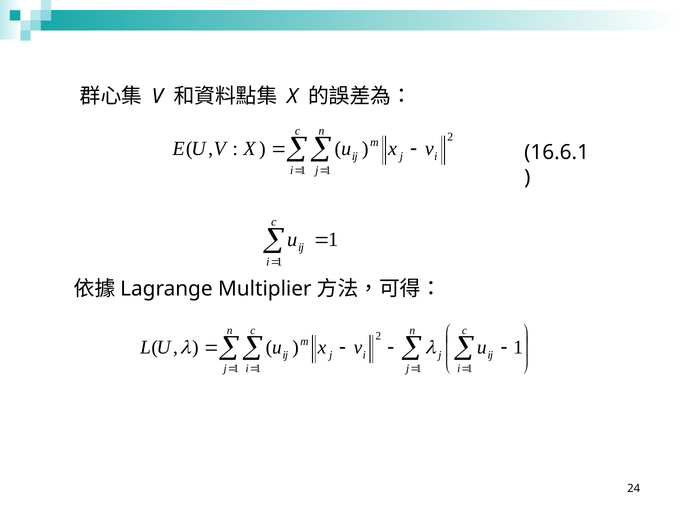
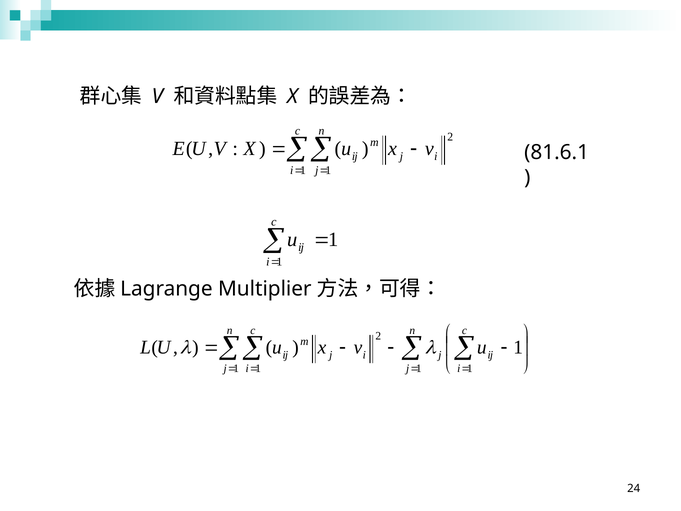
16.6.1: 16.6.1 -> 81.6.1
